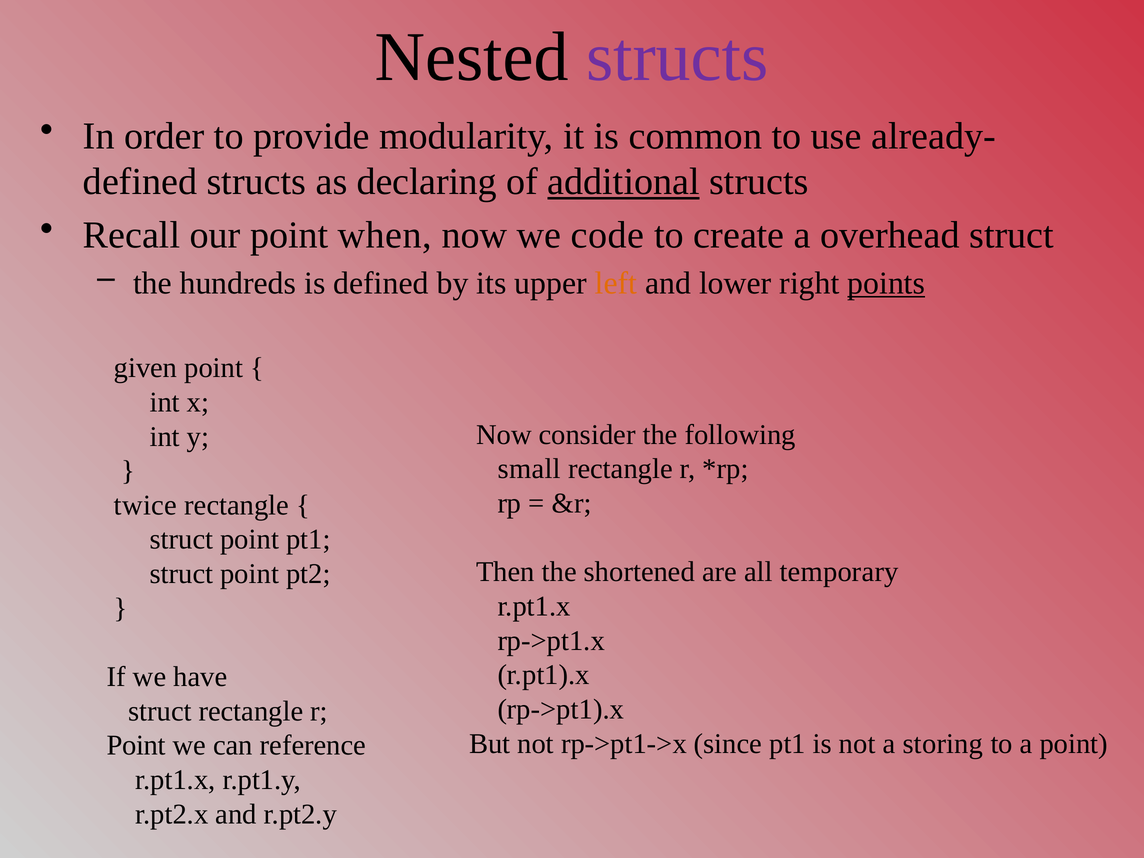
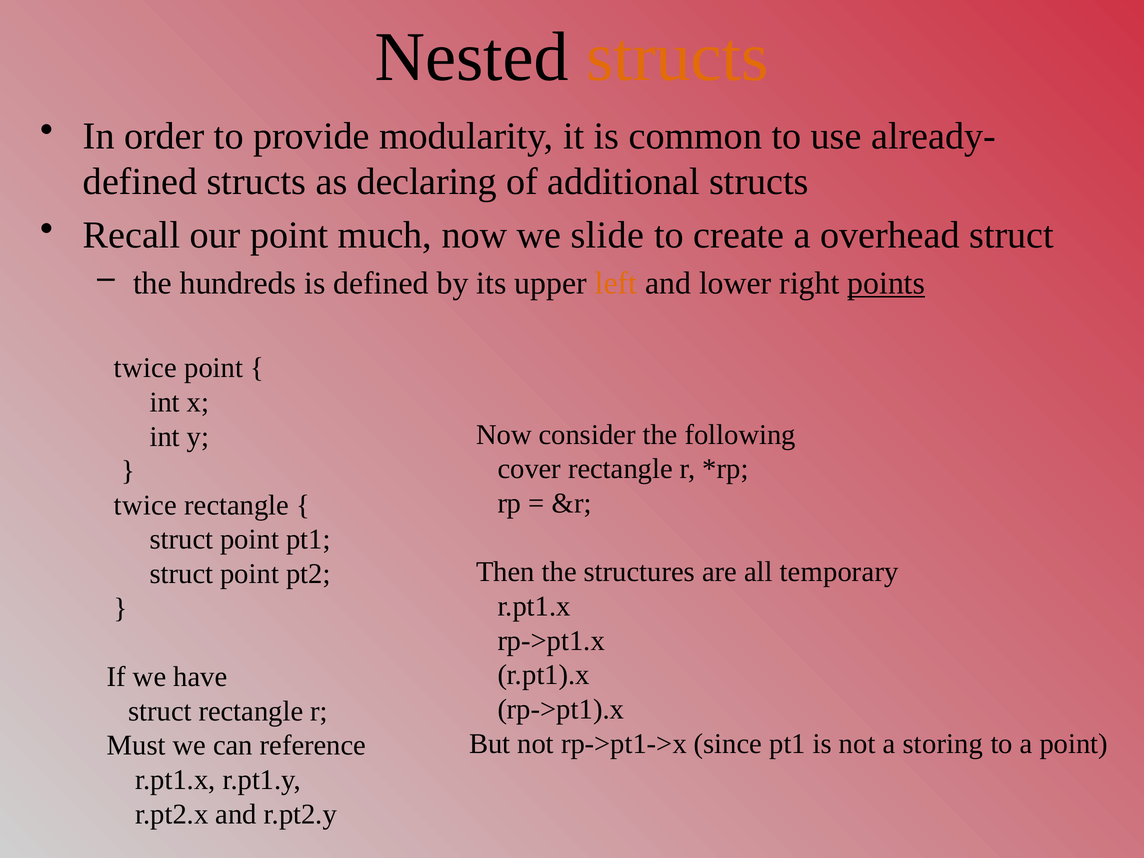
structs at (677, 57) colour: purple -> orange
additional underline: present -> none
when: when -> much
code: code -> slide
given at (146, 368): given -> twice
small: small -> cover
shortened: shortened -> structures
Point at (136, 745): Point -> Must
